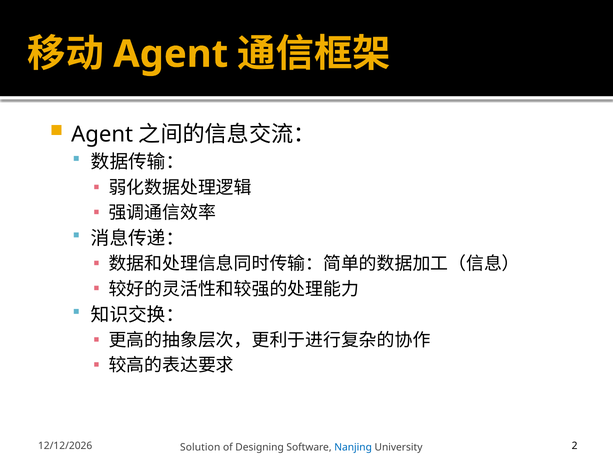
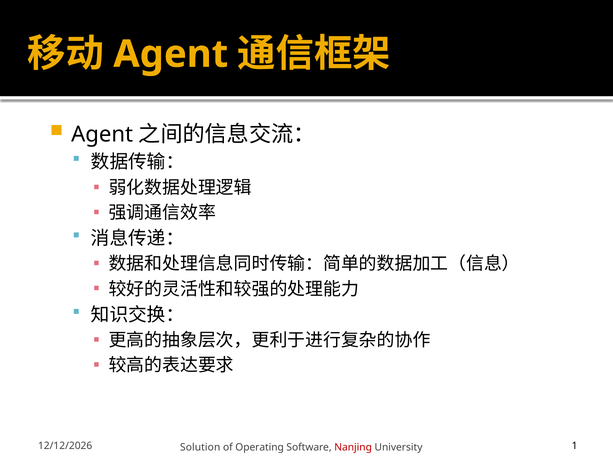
Designing: Designing -> Operating
Nanjing colour: blue -> red
2: 2 -> 1
